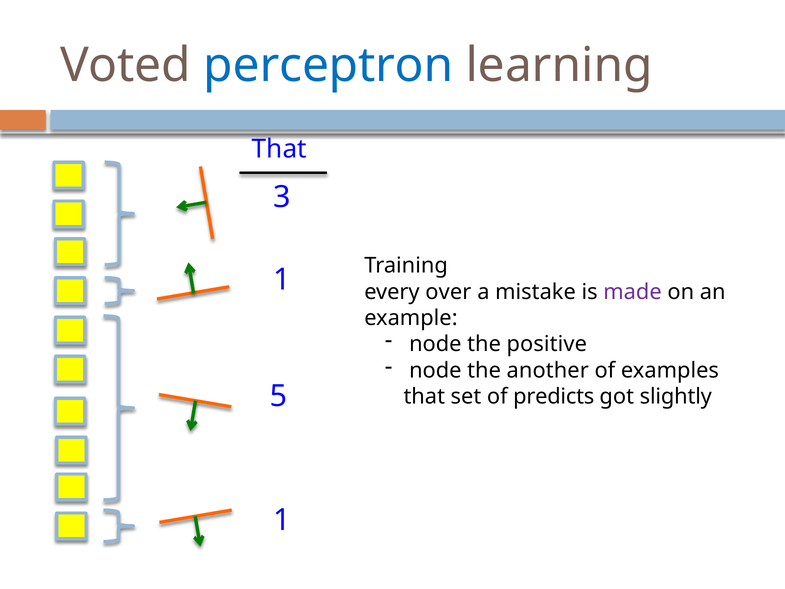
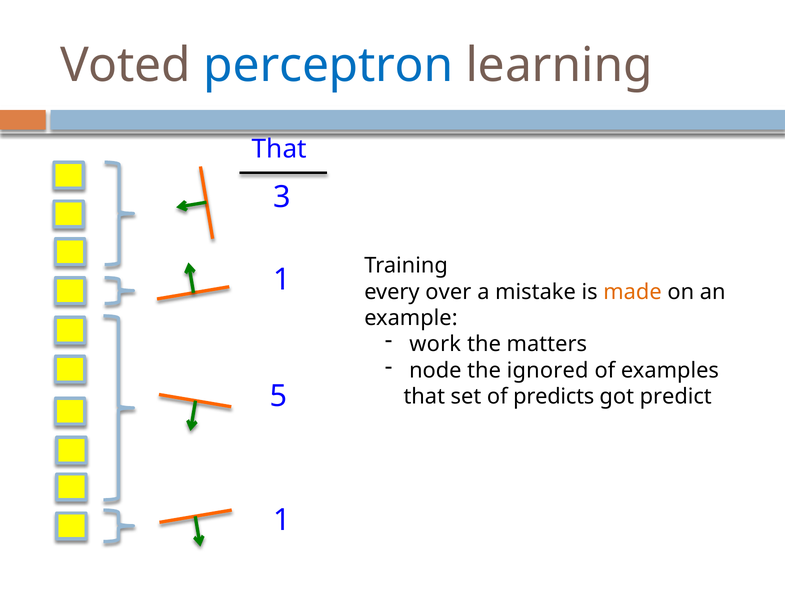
made colour: purple -> orange
node at (435, 344): node -> work
positive: positive -> matters
another: another -> ignored
slightly: slightly -> predict
